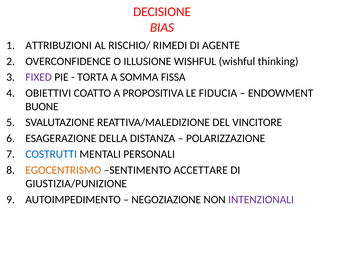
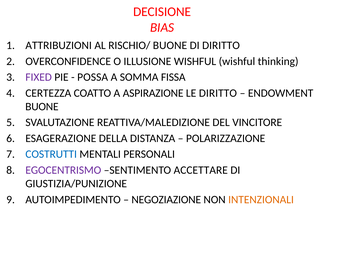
RISCHIO/ RIMEDI: RIMEDI -> BUONE
DI AGENTE: AGENTE -> DIRITTO
TORTA: TORTA -> POSSA
OBIETTIVI: OBIETTIVI -> CERTEZZA
PROPOSITIVA: PROPOSITIVA -> ASPIRAZIONE
LE FIDUCIA: FIDUCIA -> DIRITTO
EGOCENTRISMO colour: orange -> purple
INTENZIONALI colour: purple -> orange
